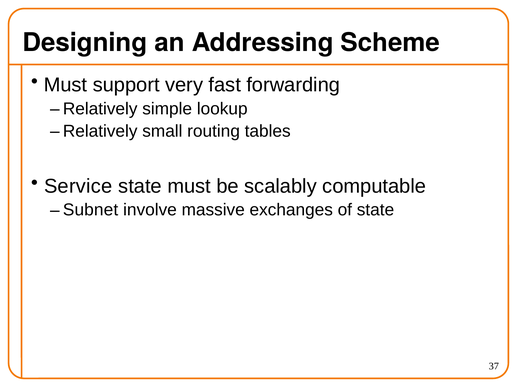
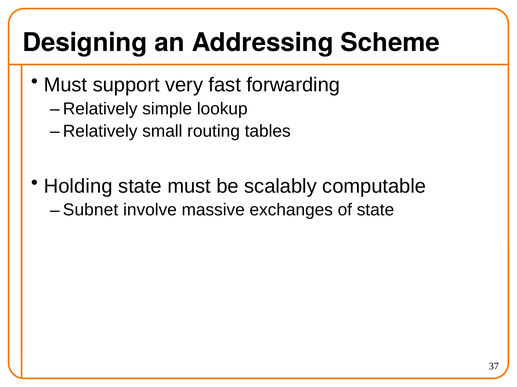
Service: Service -> Holding
